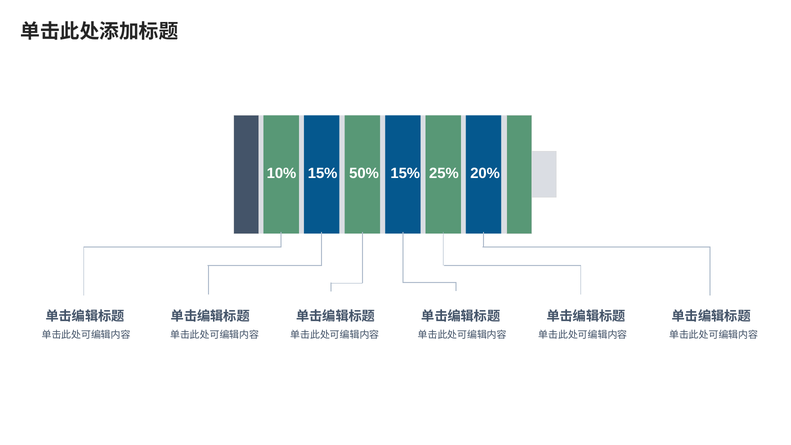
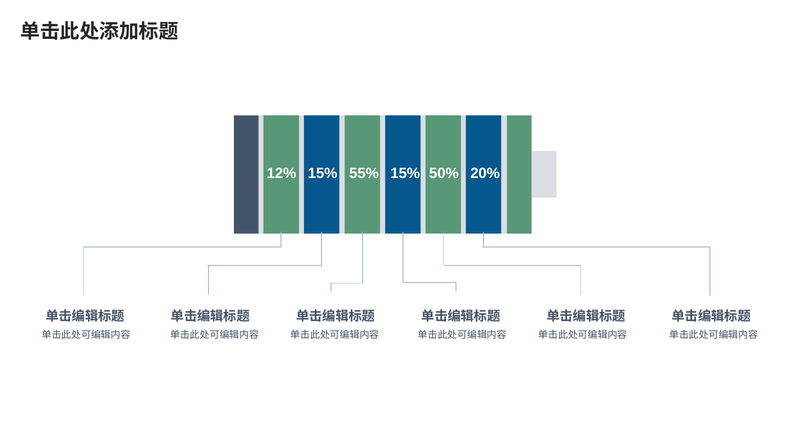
10%: 10% -> 12%
50%: 50% -> 55%
25%: 25% -> 50%
